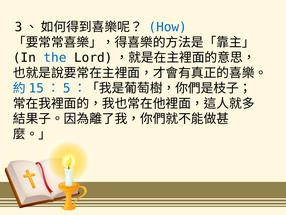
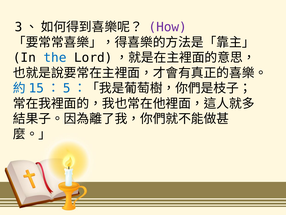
How colour: blue -> purple
